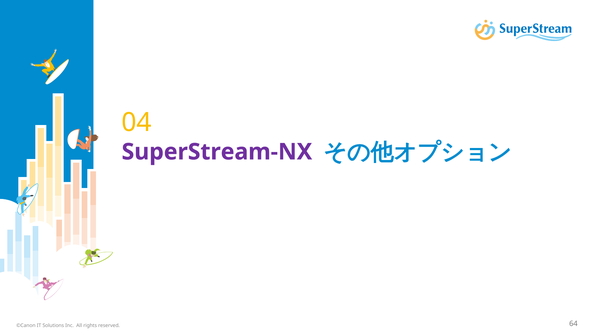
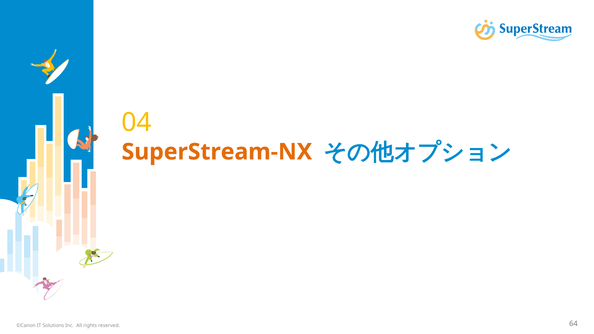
SuperStream-NX colour: purple -> orange
